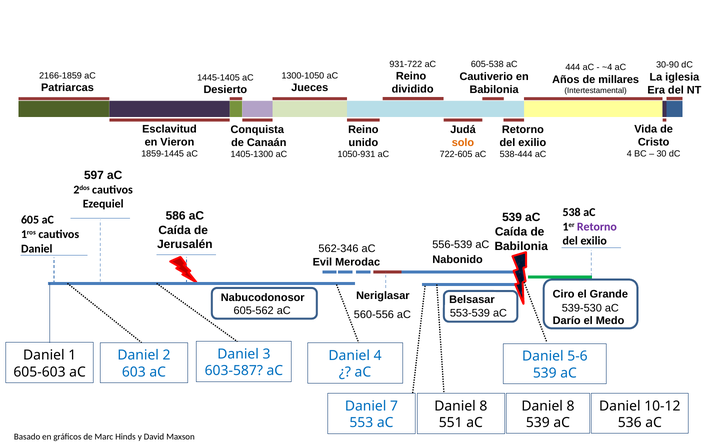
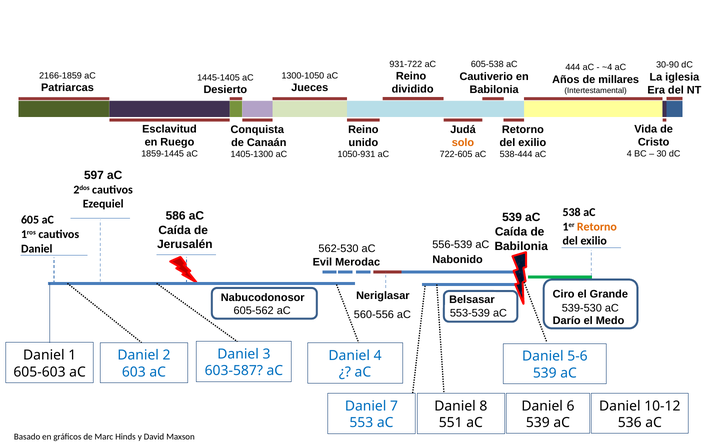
Vieron: Vieron -> Ruego
Retorno at (597, 226) colour: purple -> orange
562-346: 562-346 -> 562-530
8 at (571, 405): 8 -> 6
